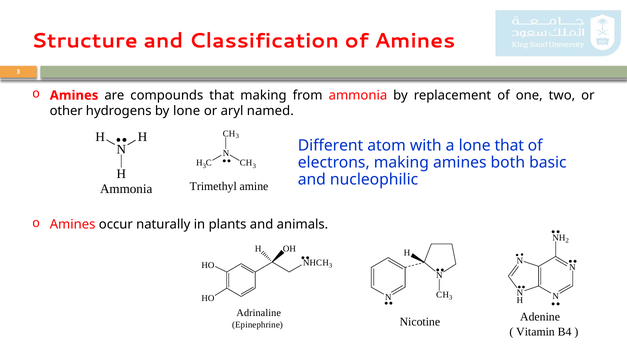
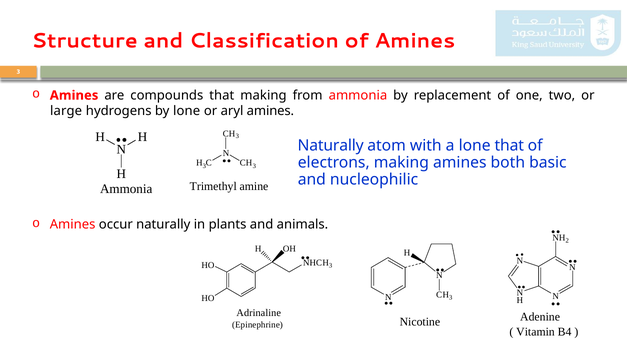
other: other -> large
aryl named: named -> amines
Different at (331, 146): Different -> Naturally
